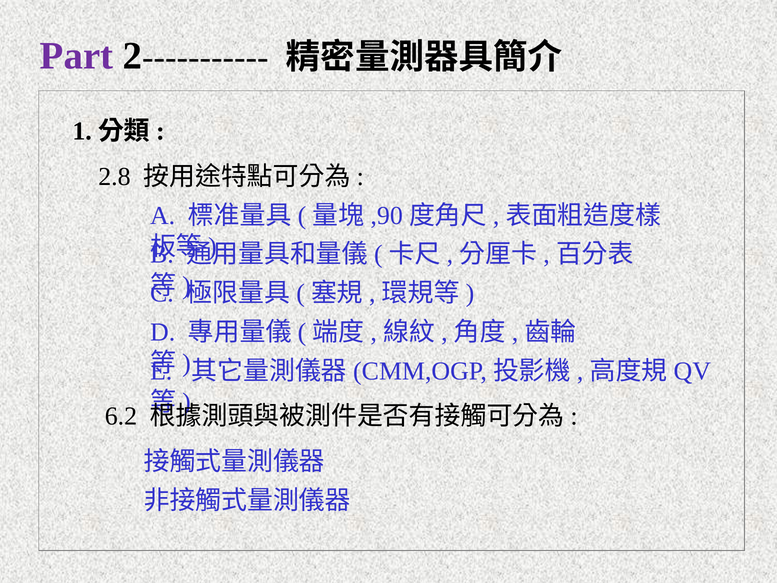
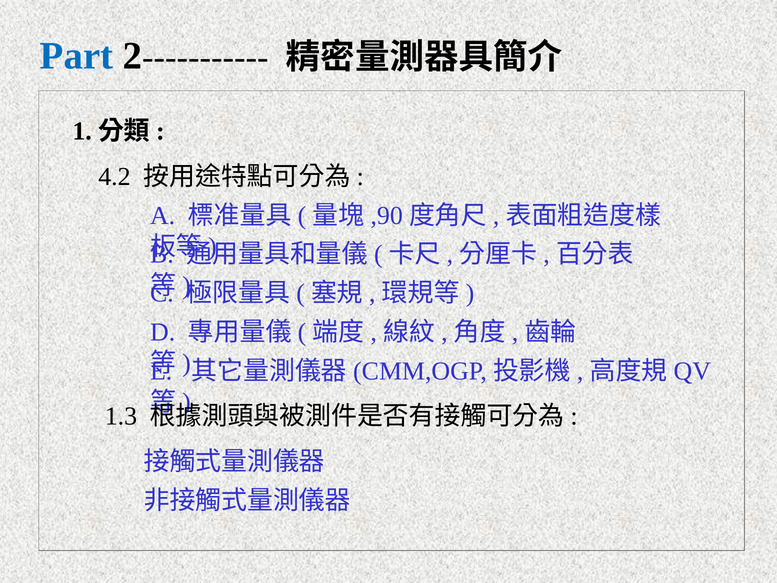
Part colour: purple -> blue
2.8: 2.8 -> 4.2
6.2: 6.2 -> 1.3
